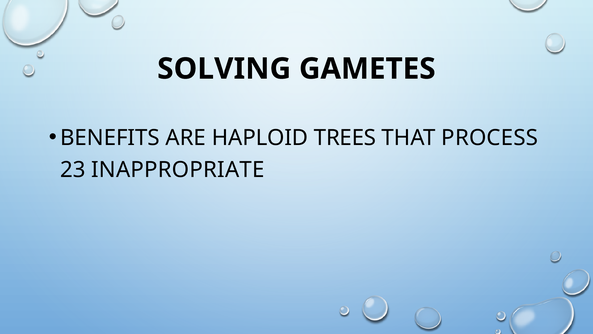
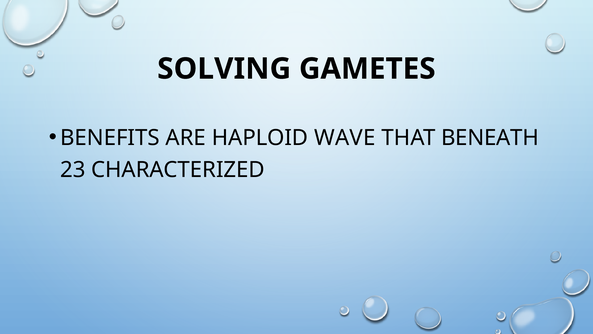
TREES: TREES -> WAVE
PROCESS: PROCESS -> BENEATH
INAPPROPRIATE: INAPPROPRIATE -> CHARACTERIZED
